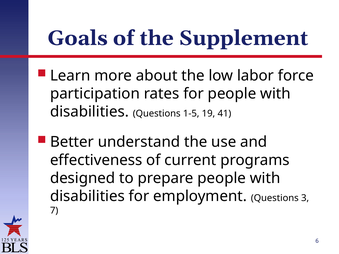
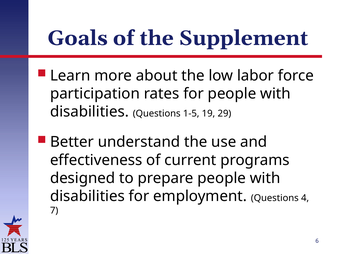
41: 41 -> 29
3: 3 -> 4
